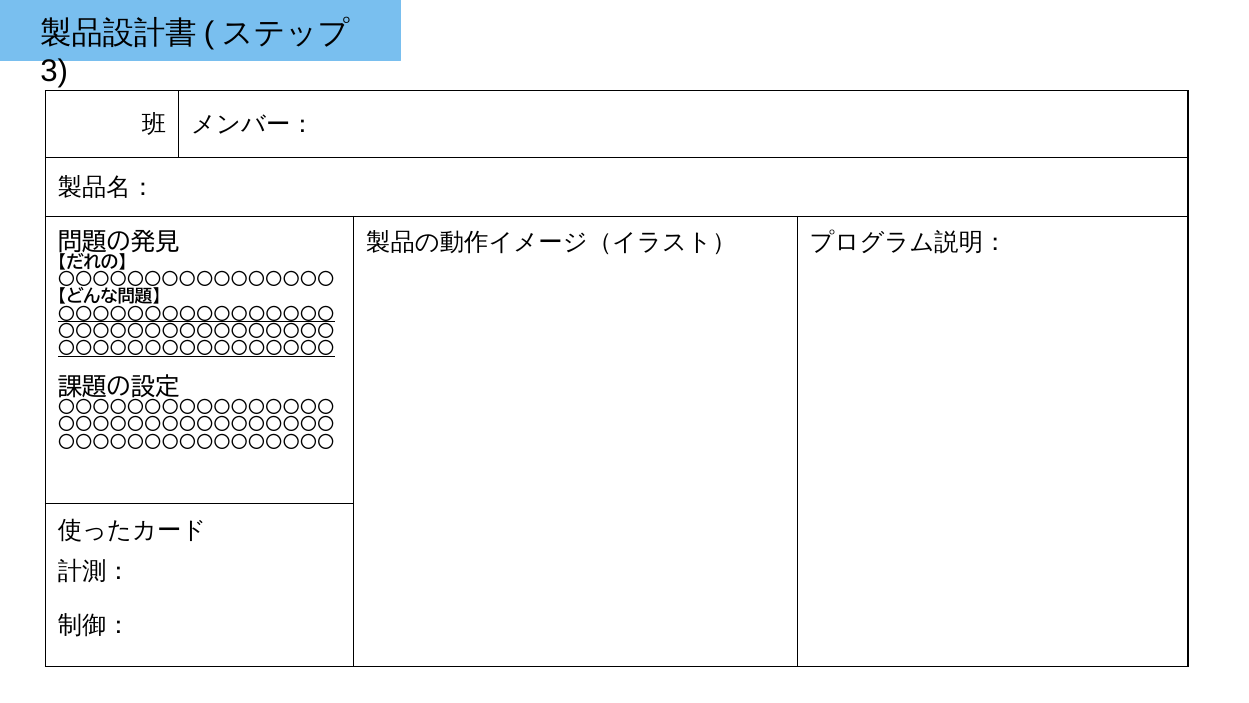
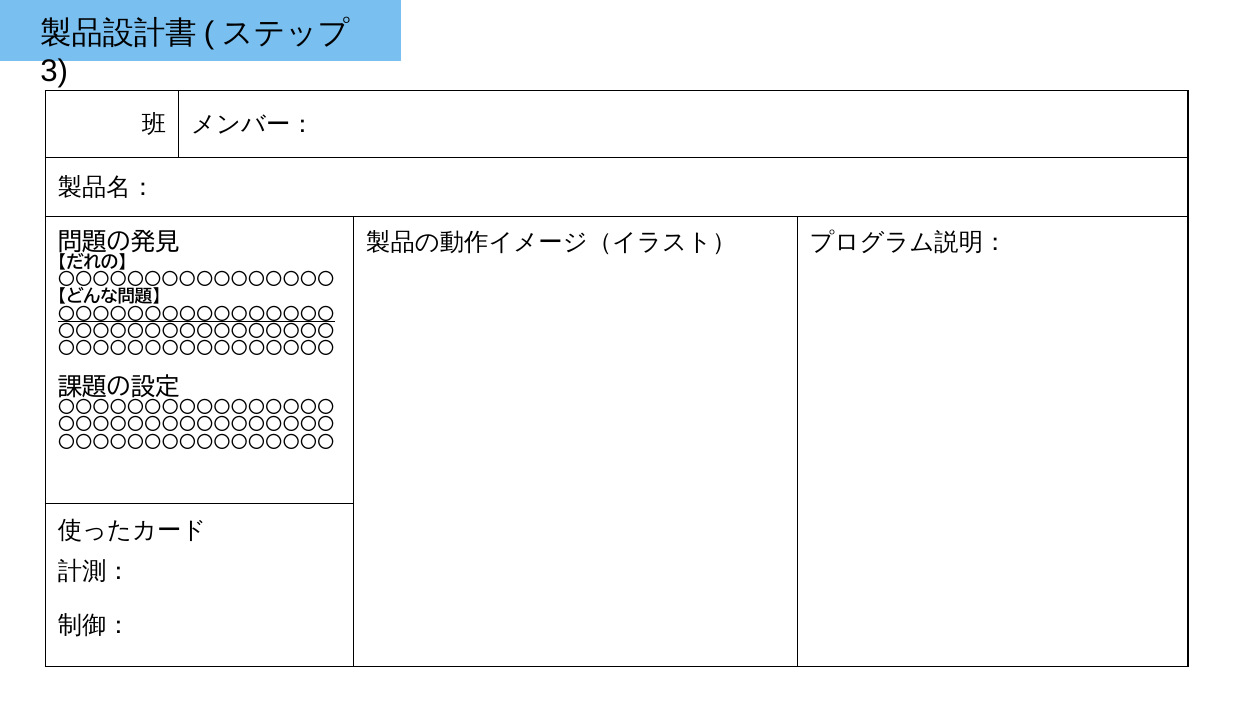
〇〇〇〇〇〇〇〇〇〇〇〇〇〇〇〇 at (196, 349) underline: present -> none
